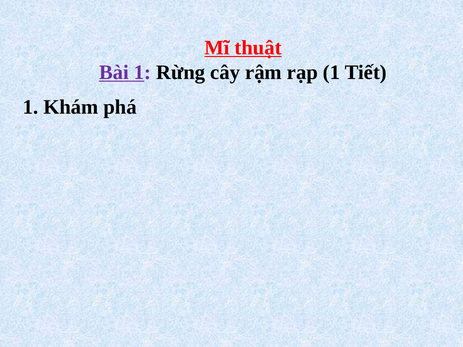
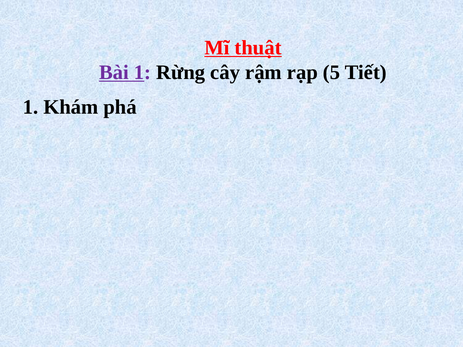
rạp 1: 1 -> 5
